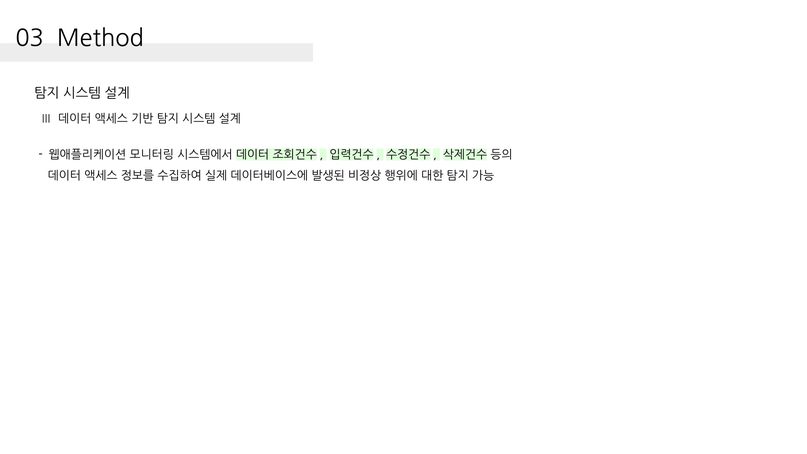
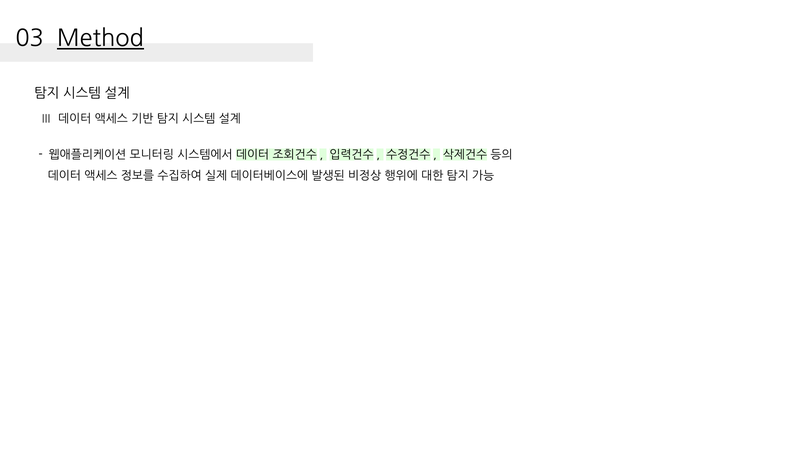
Method underline: none -> present
